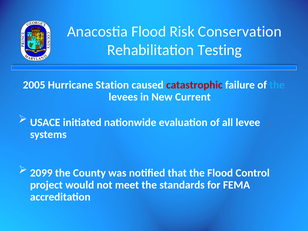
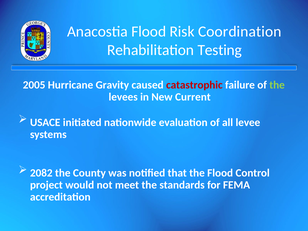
Conservation: Conservation -> Coordination
Station: Station -> Gravity
the at (277, 85) colour: light blue -> light green
2099: 2099 -> 2082
